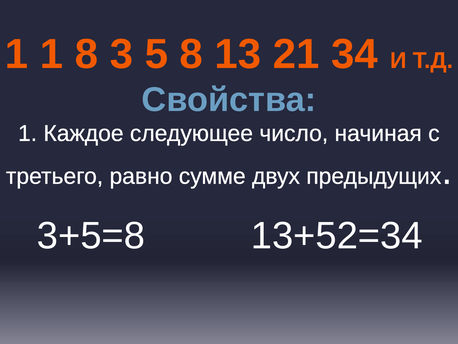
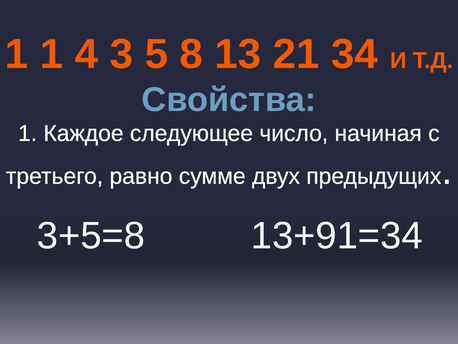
1 8: 8 -> 4
13+52=34: 13+52=34 -> 13+91=34
